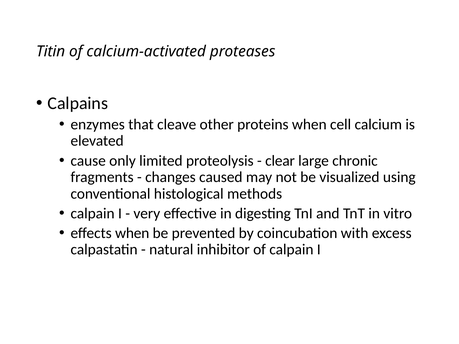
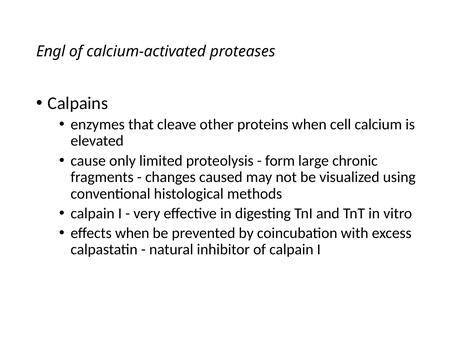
Titin: Titin -> Engl
clear: clear -> form
